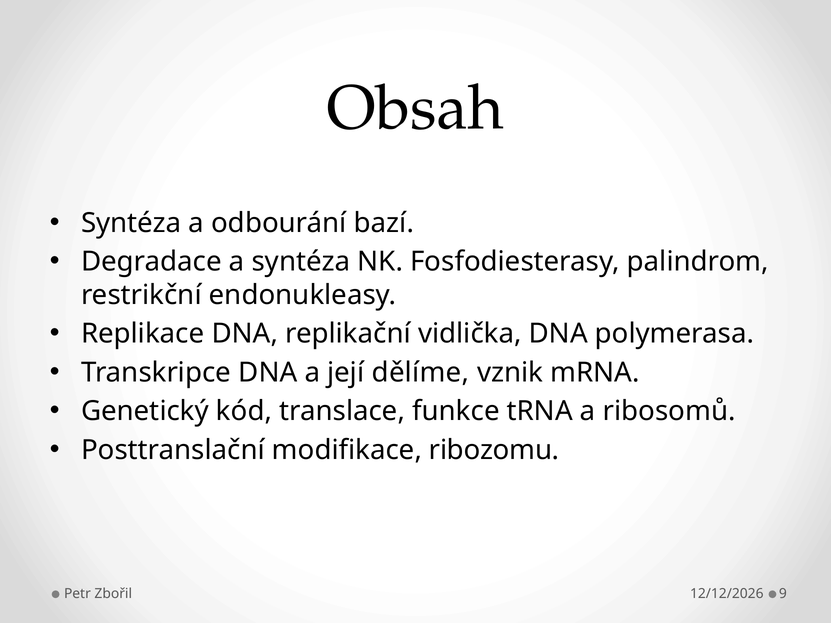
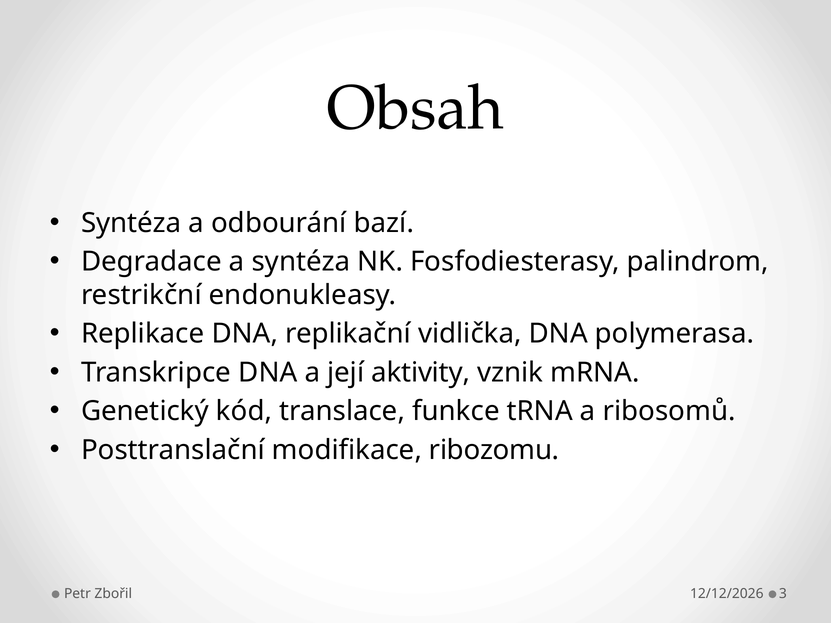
dělíme: dělíme -> aktivity
9: 9 -> 3
